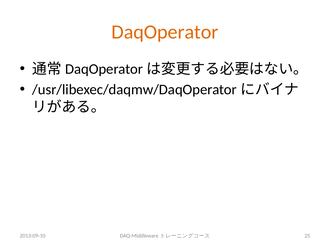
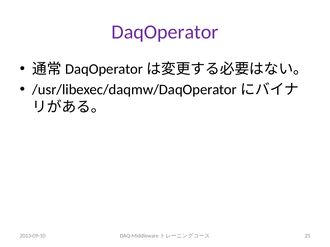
DaqOperator colour: orange -> purple
